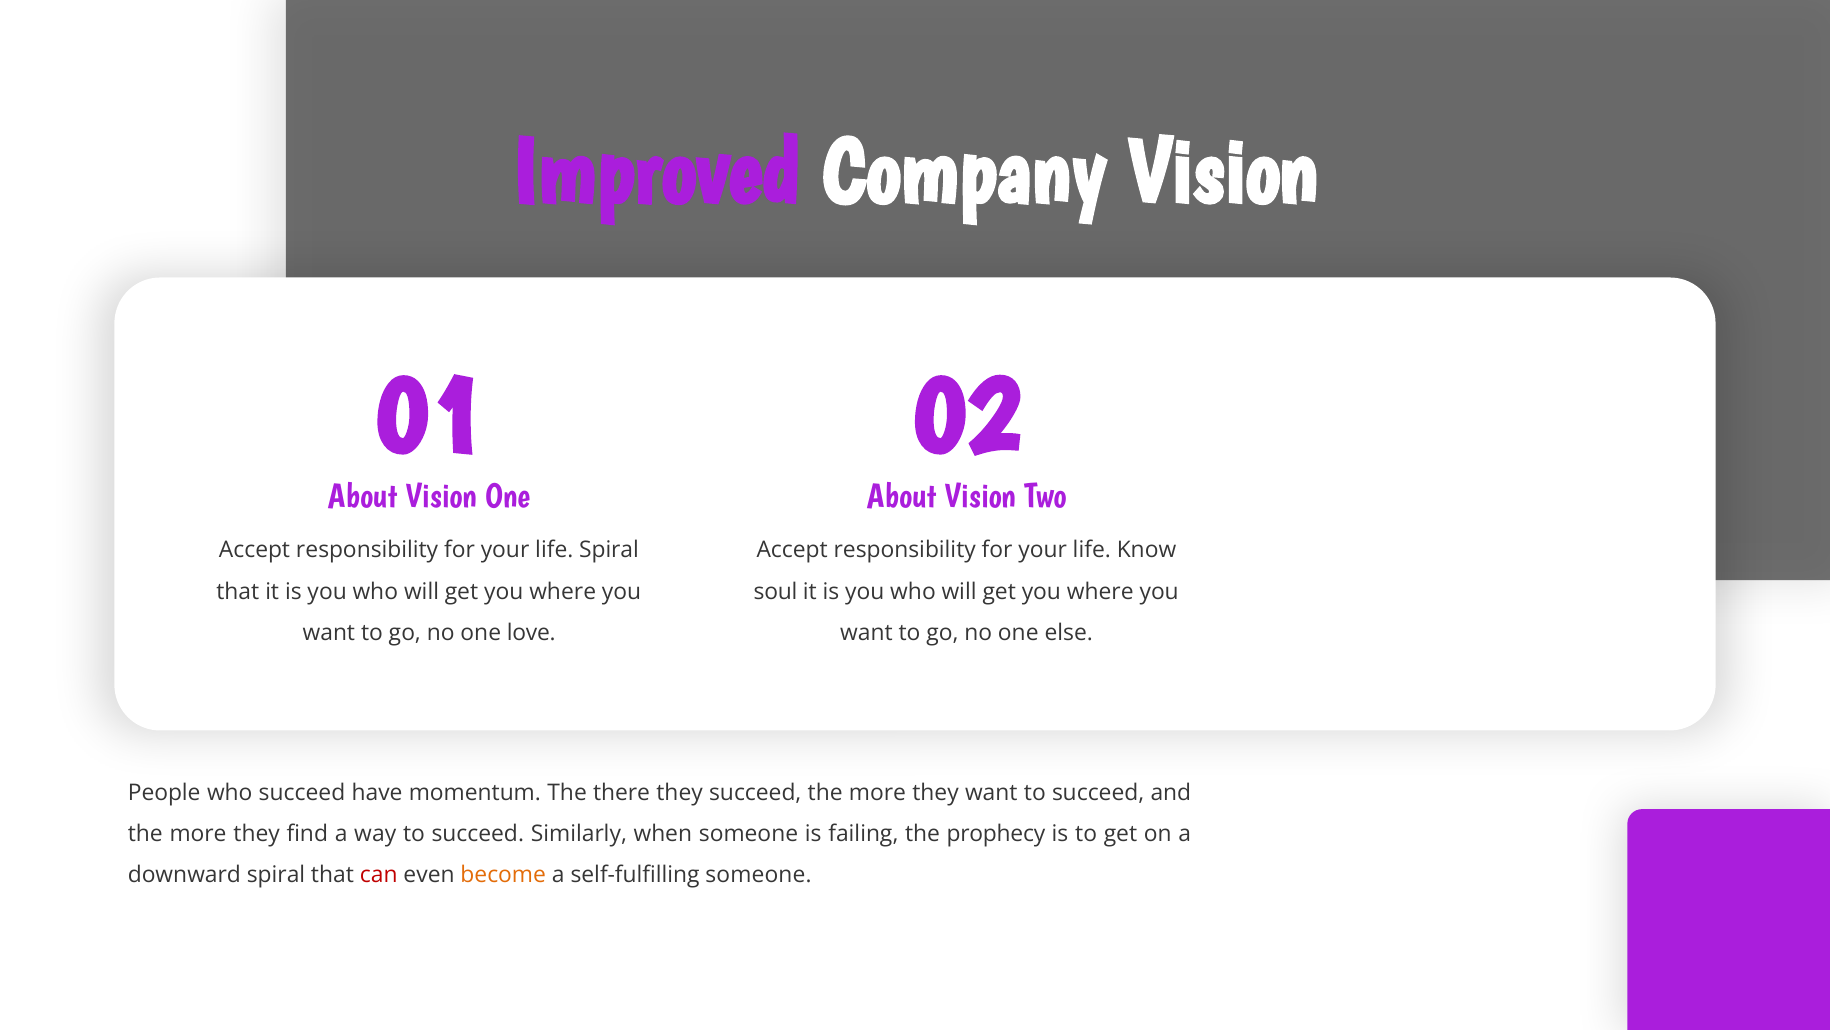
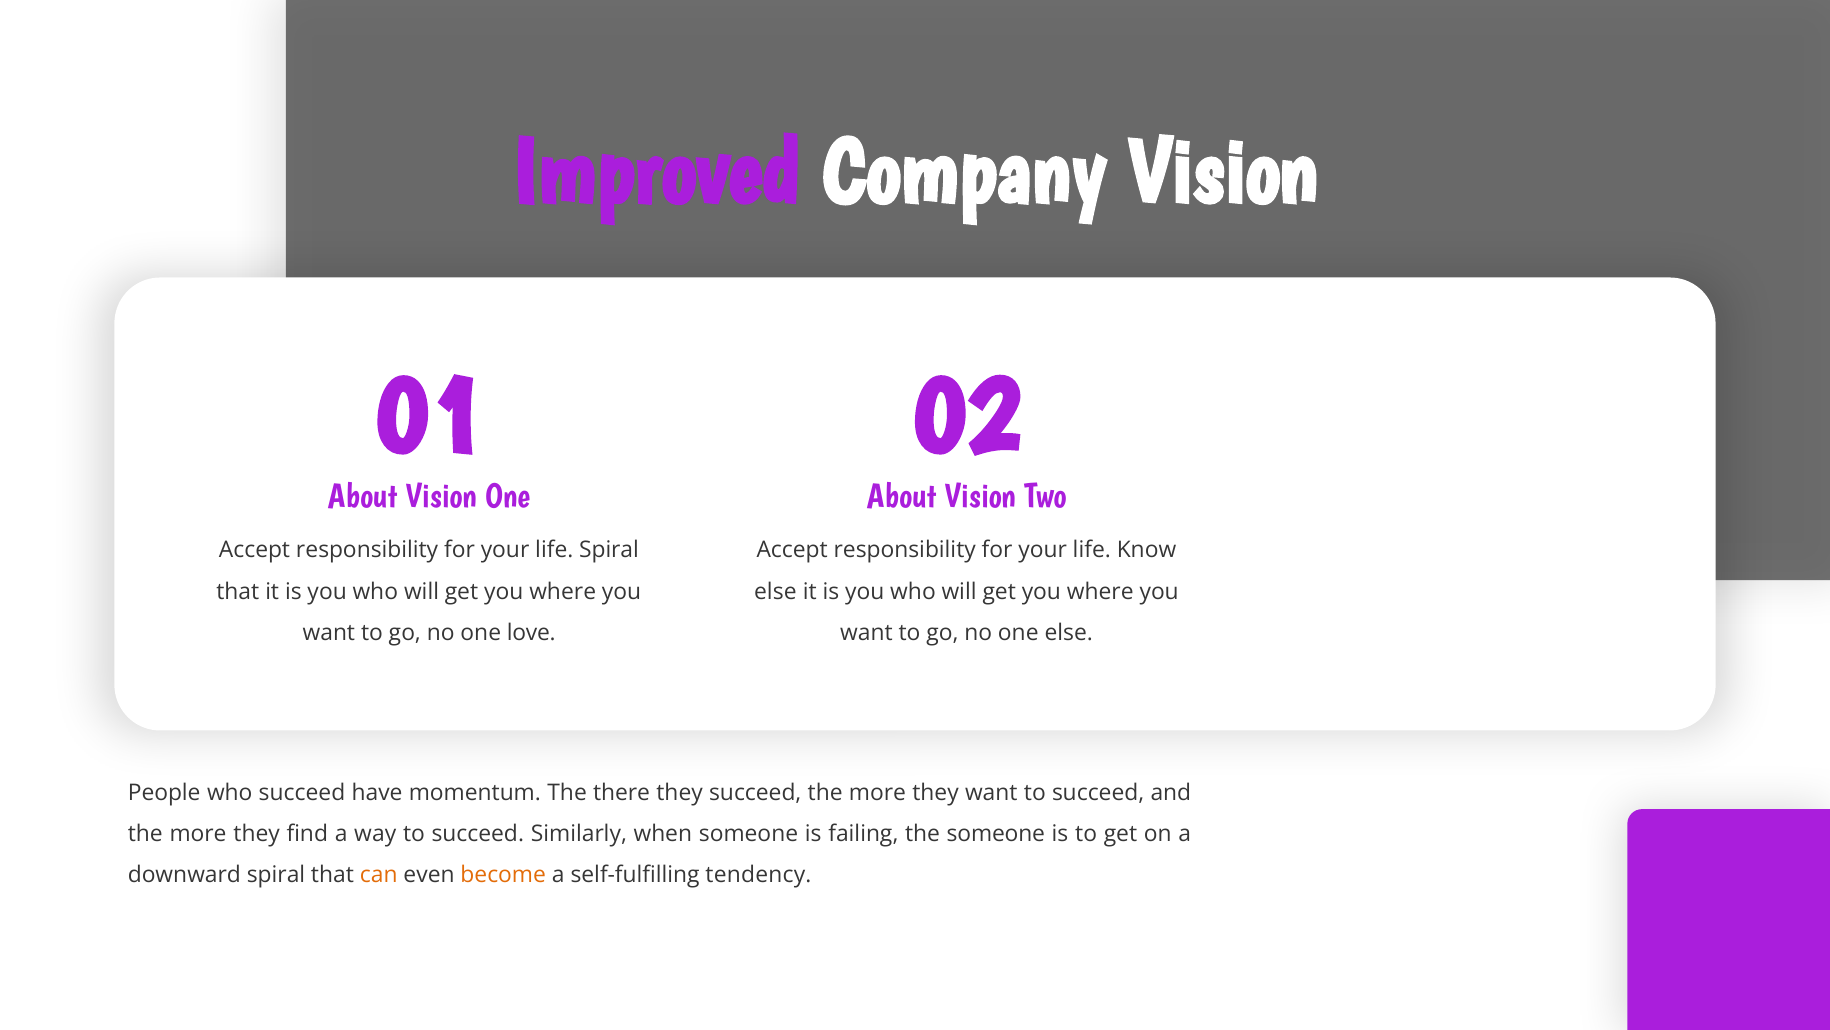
soul at (776, 591): soul -> else
the prophecy: prophecy -> someone
can colour: red -> orange
self-fulfilling someone: someone -> tendency
